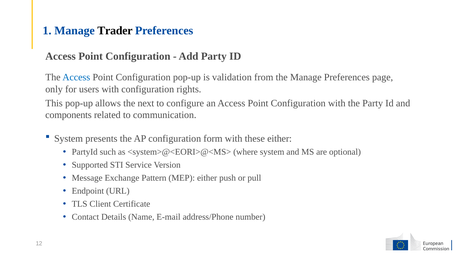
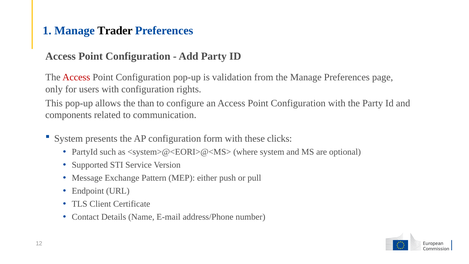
Access at (76, 77) colour: blue -> red
next: next -> than
these either: either -> clicks
